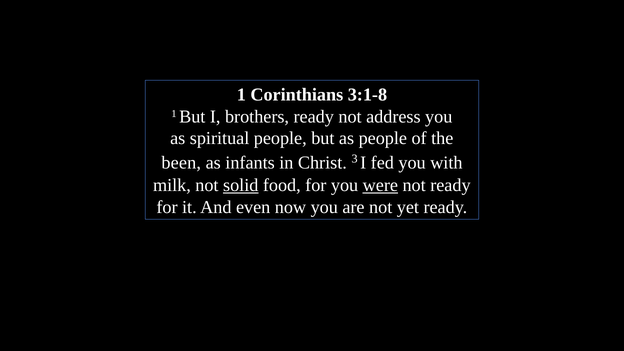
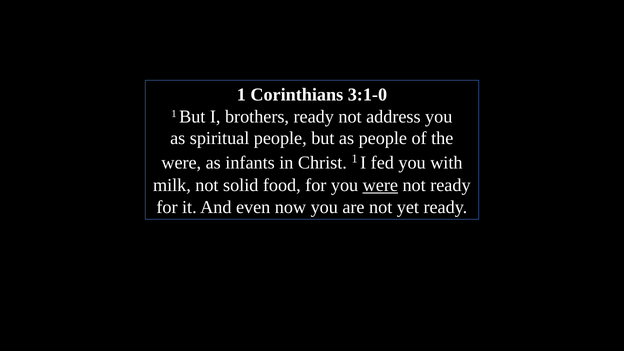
3:1-8: 3:1-8 -> 3:1-0
been at (181, 163): been -> were
Christ 3: 3 -> 1
solid underline: present -> none
